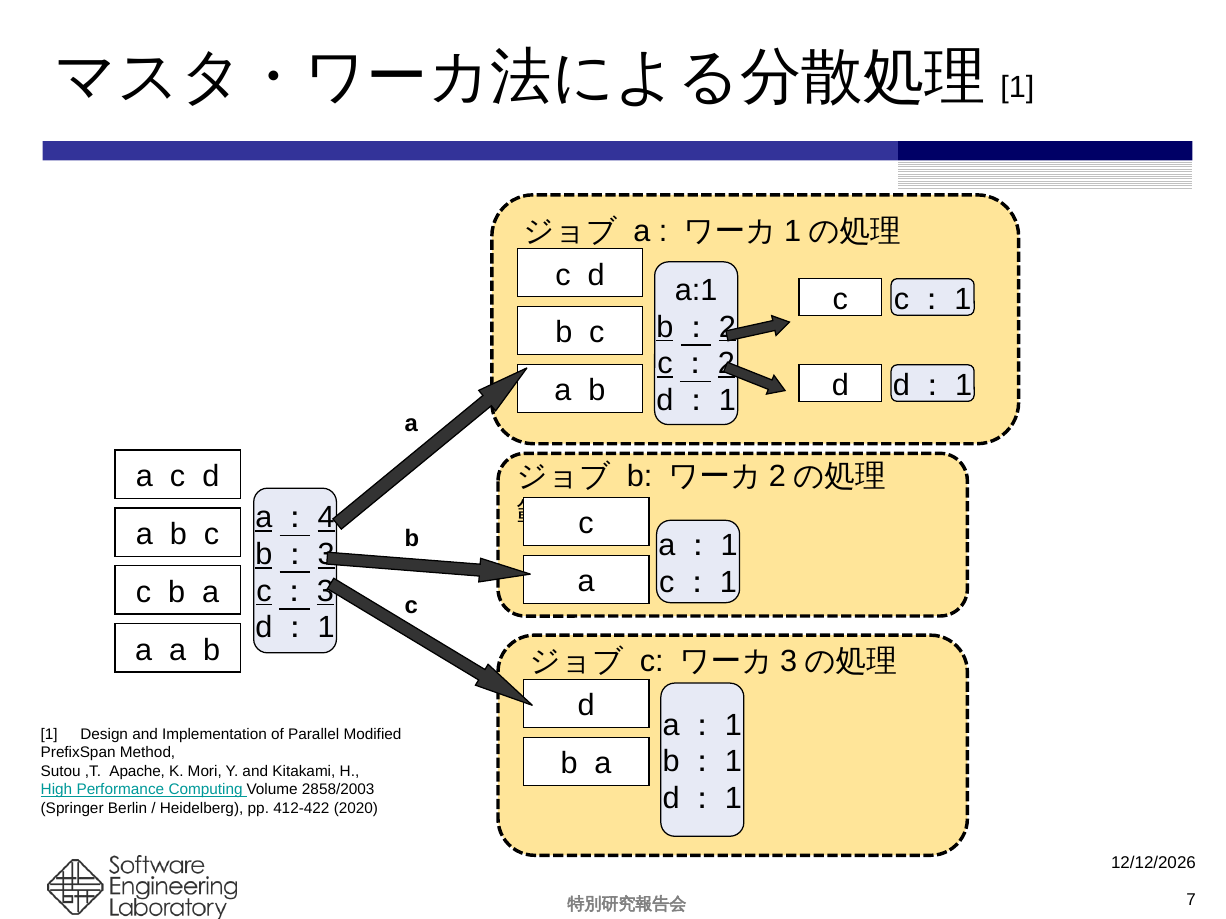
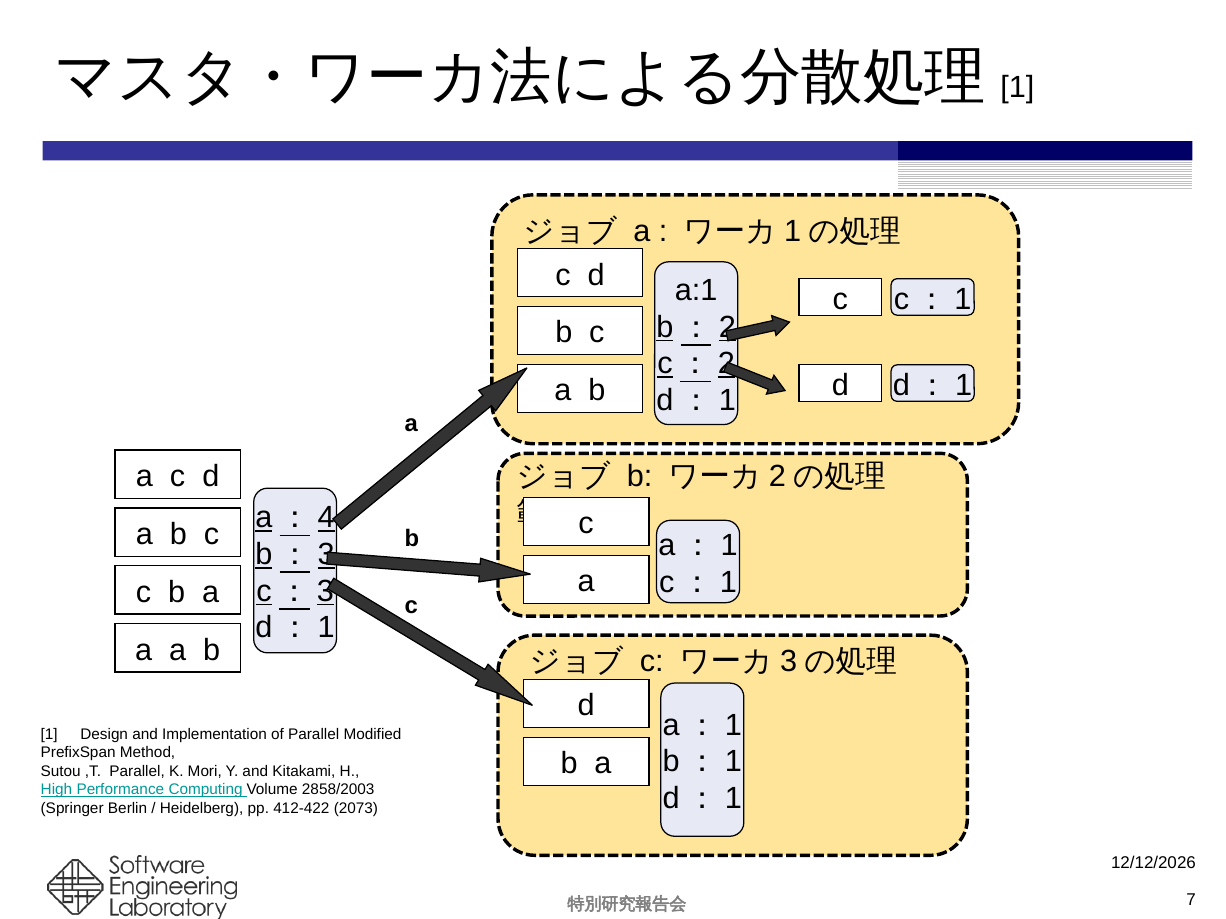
,T Apache: Apache -> Parallel
2020: 2020 -> 2073
